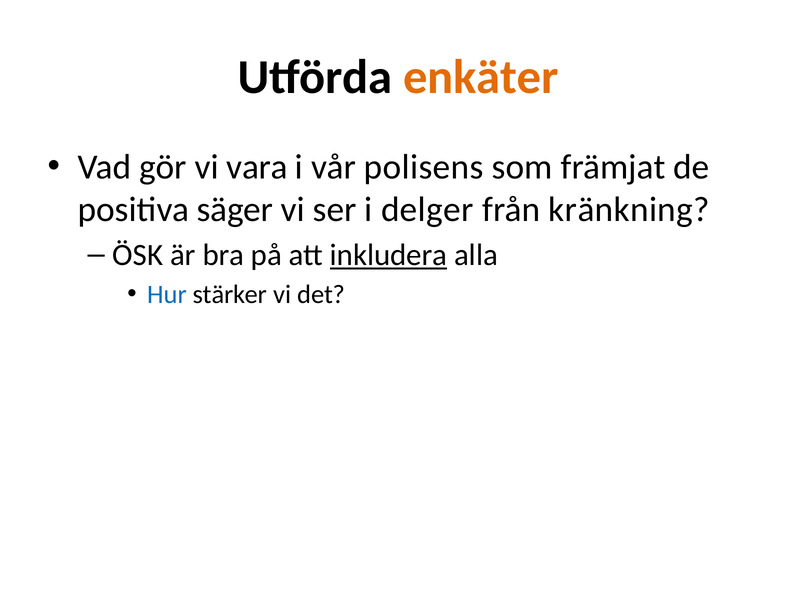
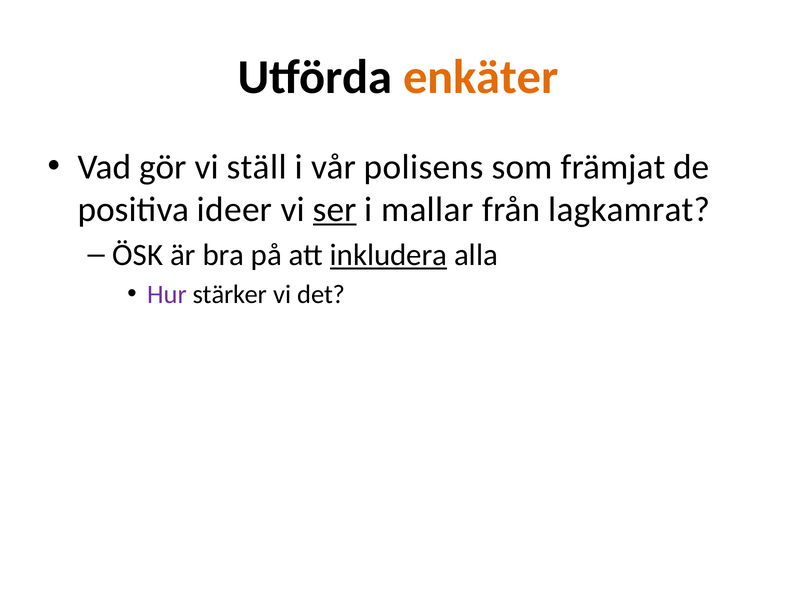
vara: vara -> ställ
säger: säger -> ideer
ser underline: none -> present
delger: delger -> mallar
kränkning: kränkning -> lagkamrat
Hur colour: blue -> purple
